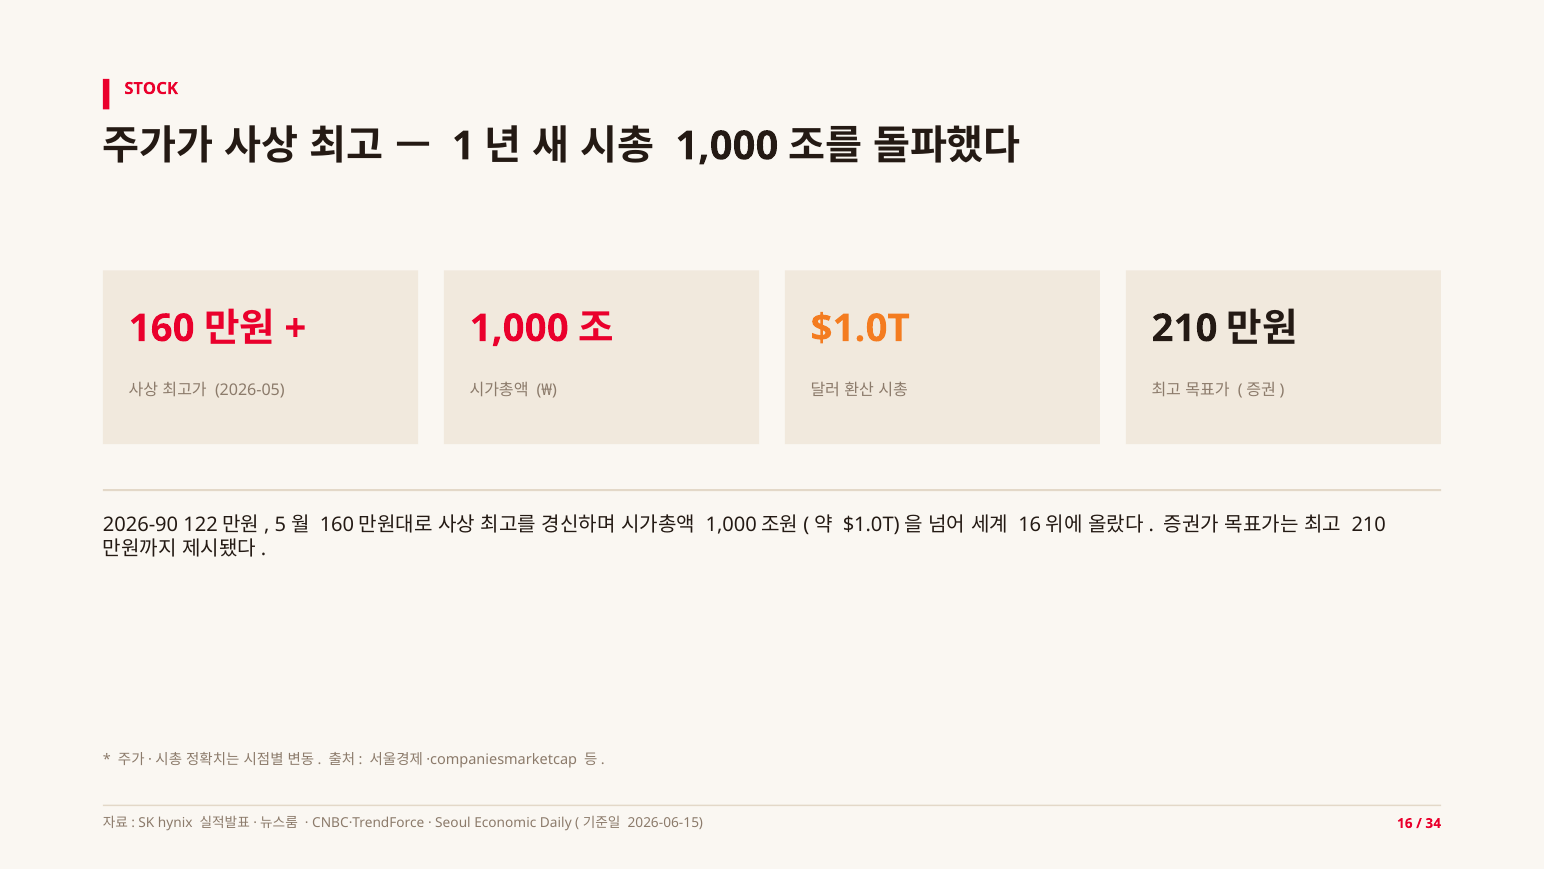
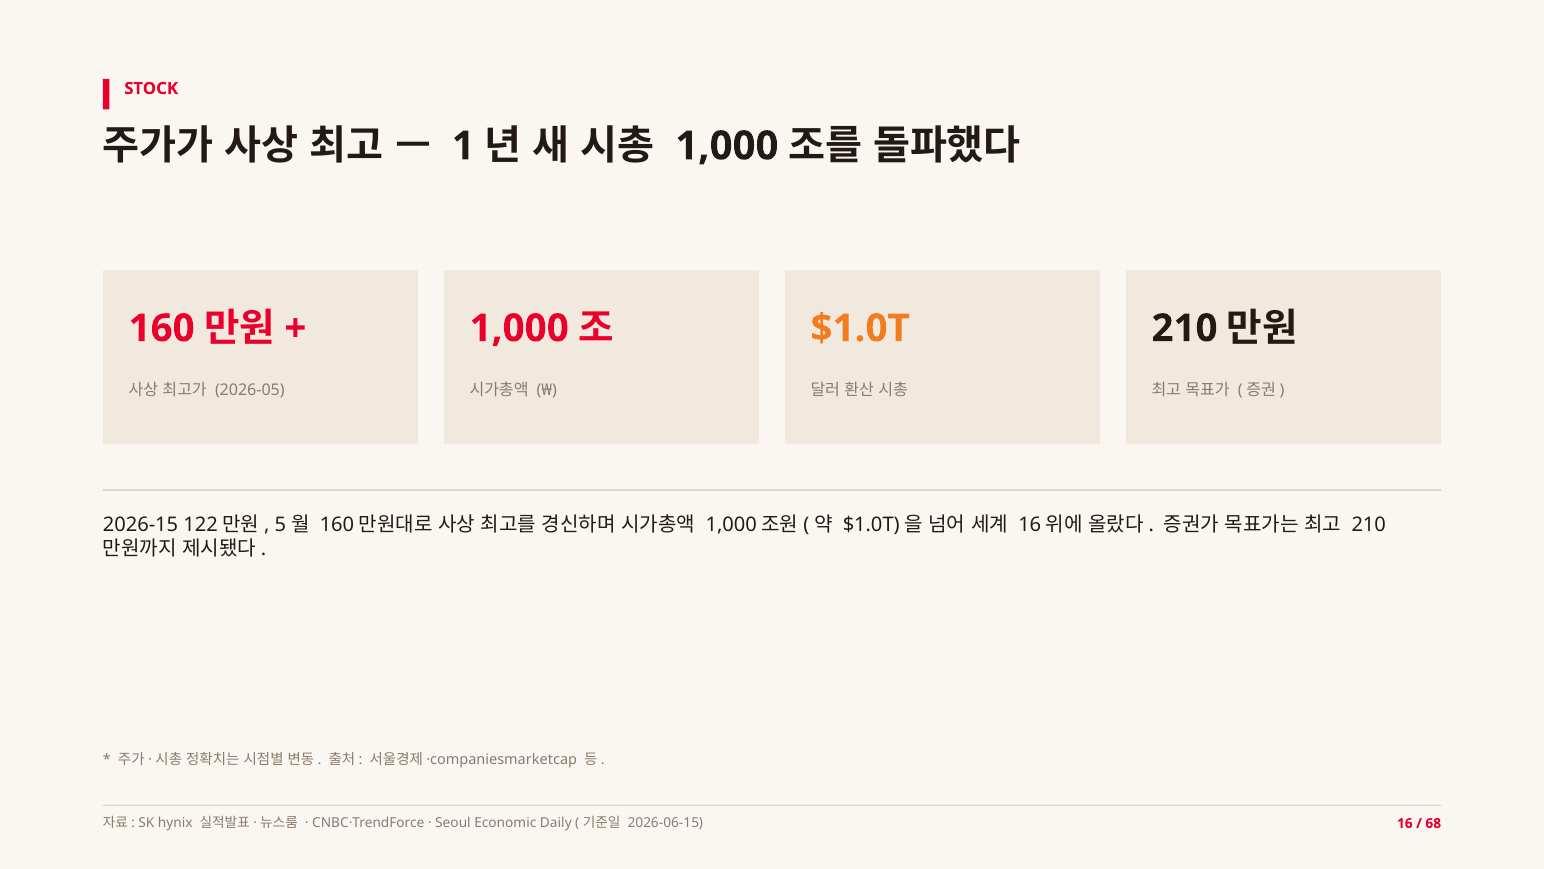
2026-90: 2026-90 -> 2026-15
34: 34 -> 68
